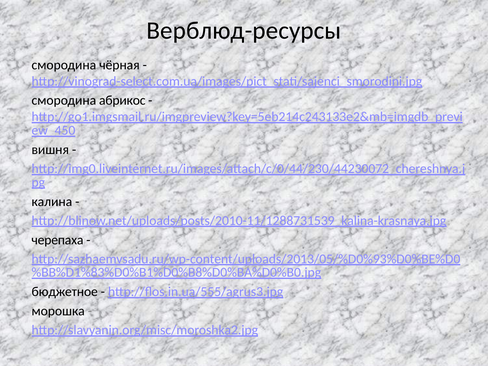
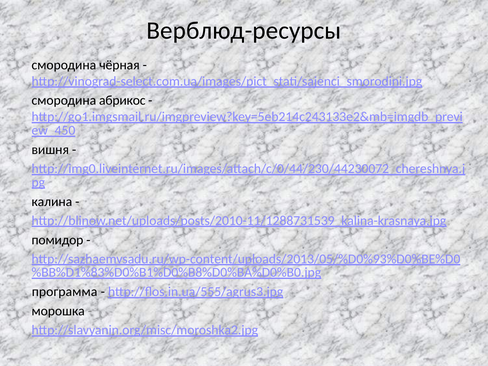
черепаха: черепаха -> помидор
бюджетное: бюджетное -> программа
